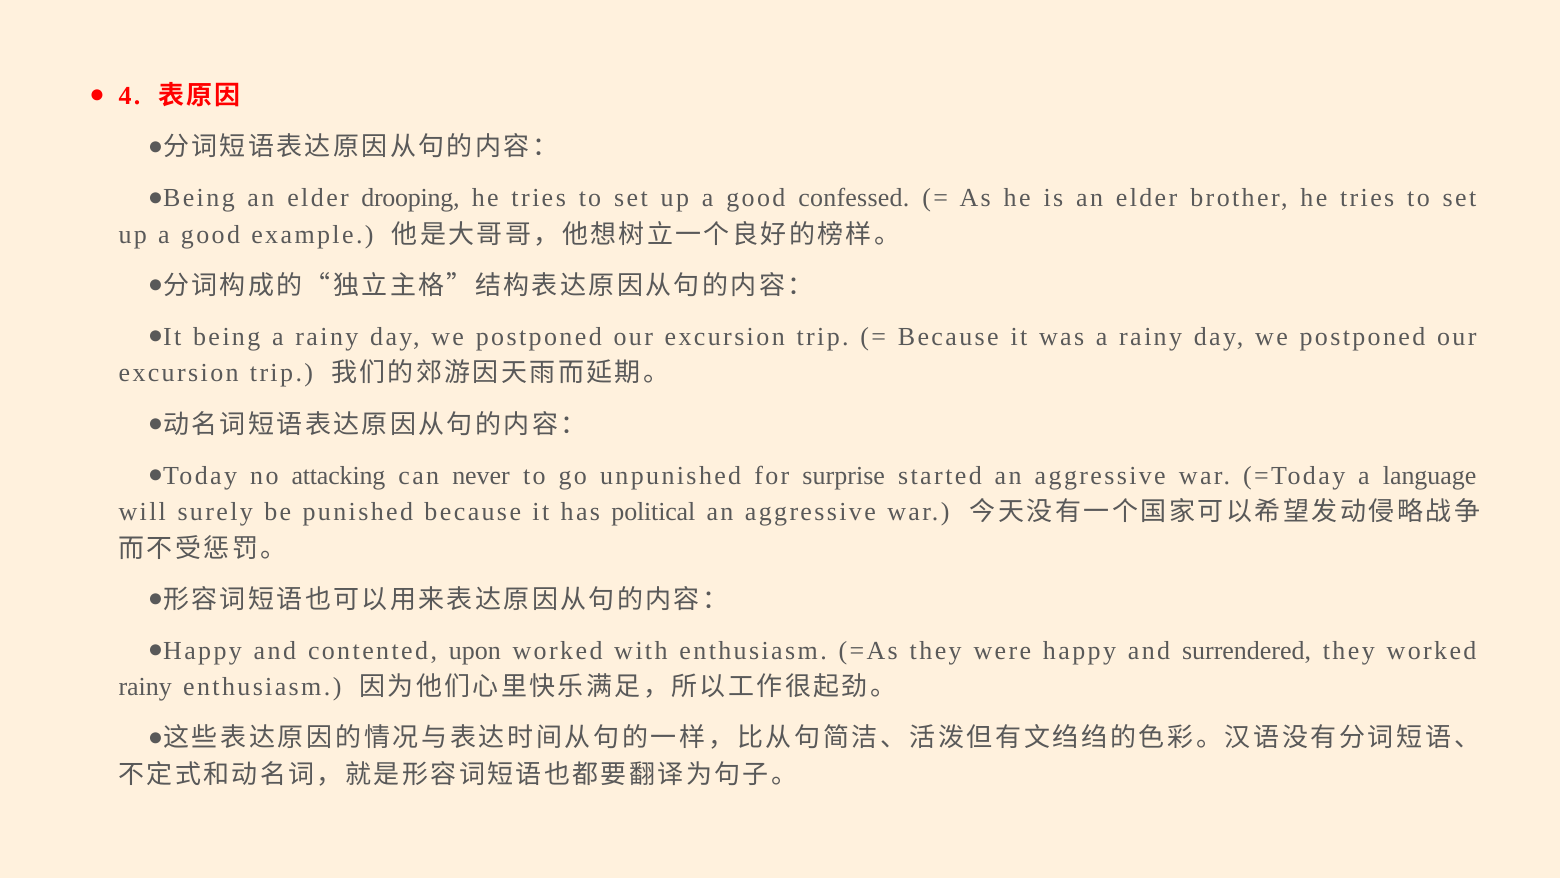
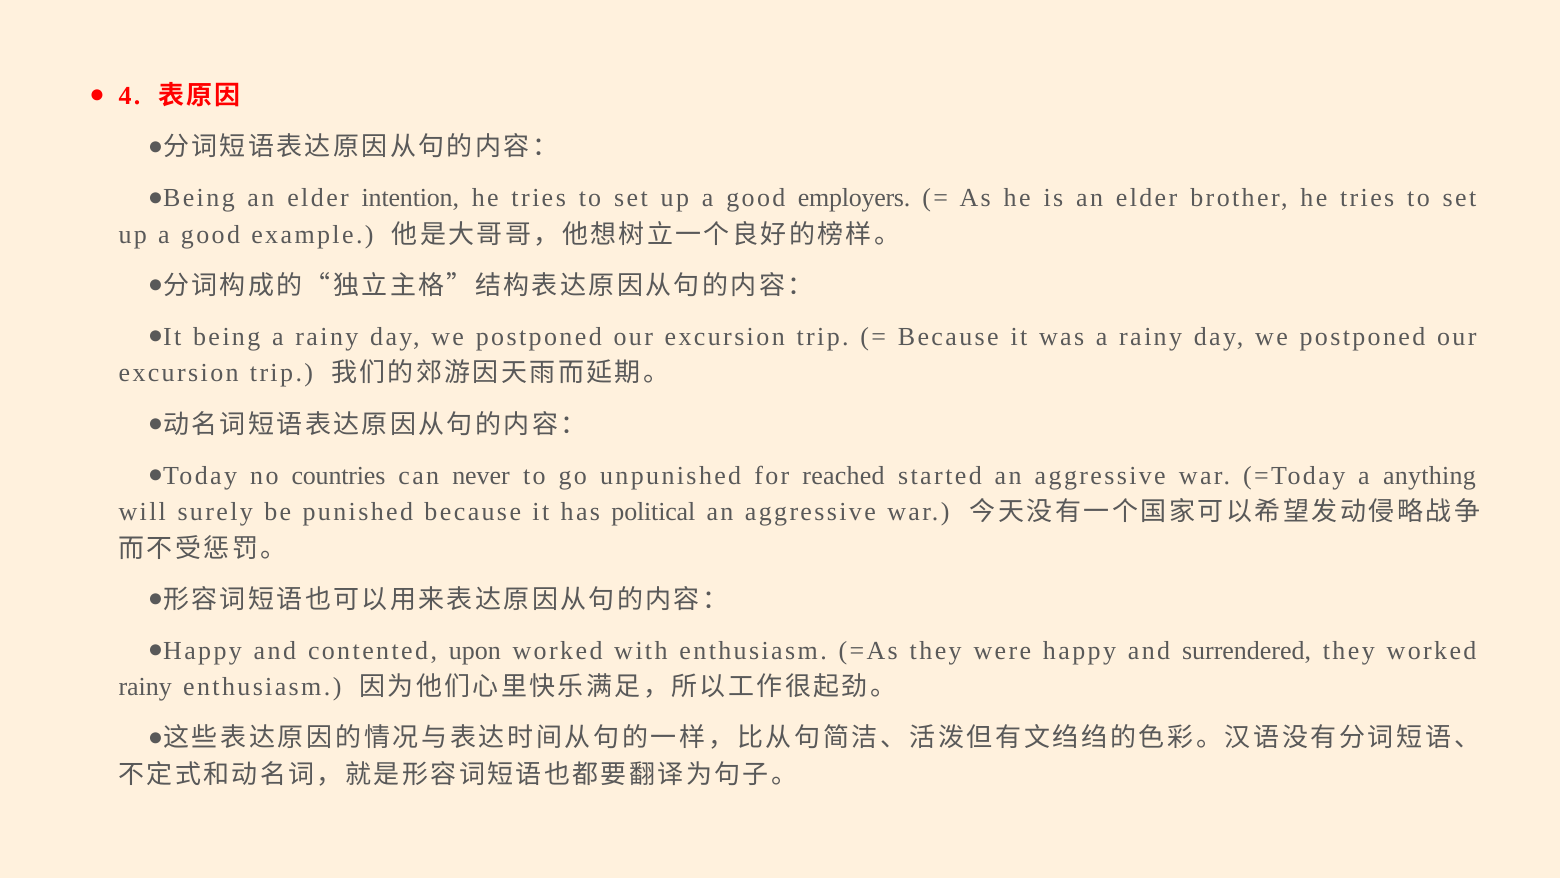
drooping: drooping -> intention
confessed: confessed -> employers
attacking: attacking -> countries
surprise: surprise -> reached
language: language -> anything
